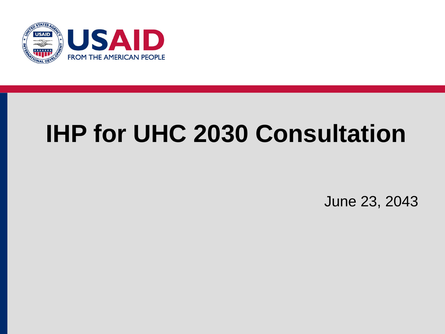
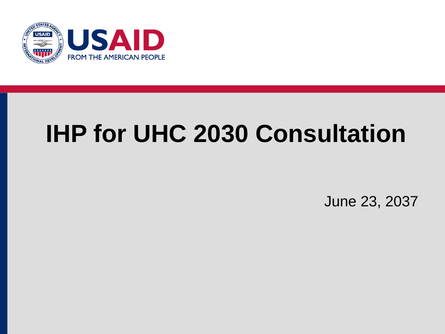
2043: 2043 -> 2037
